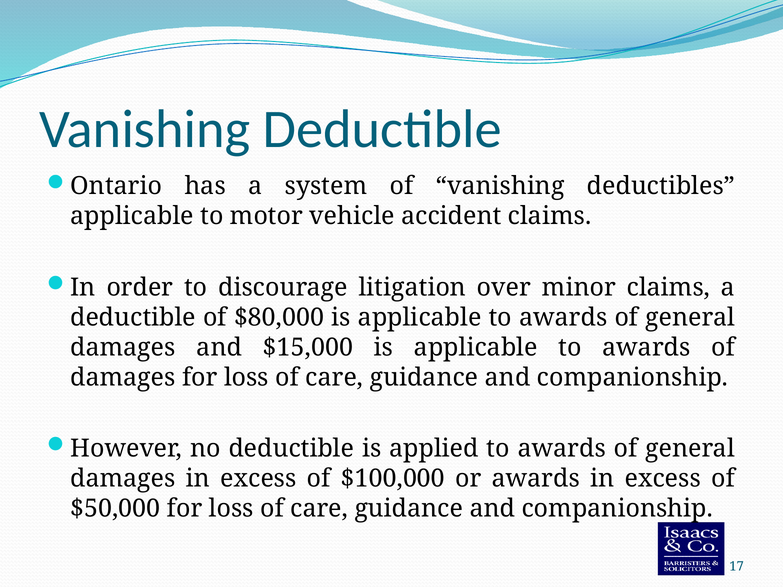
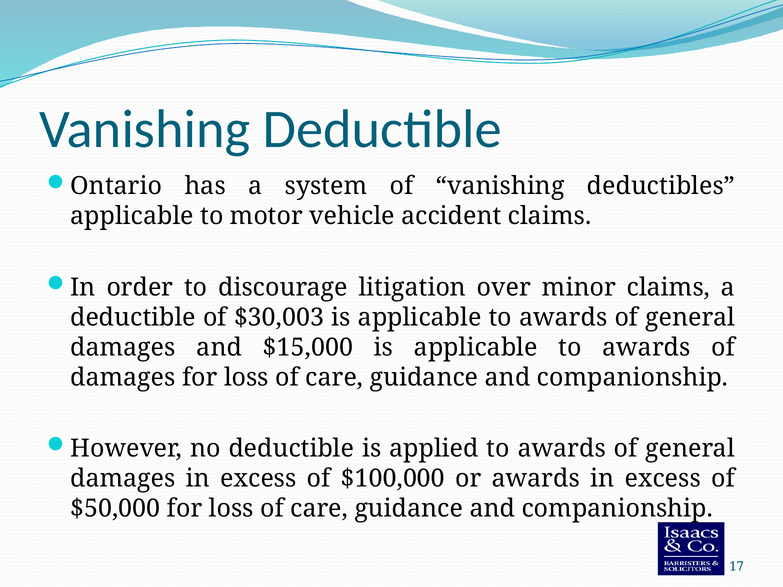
$80,000: $80,000 -> $30,003
